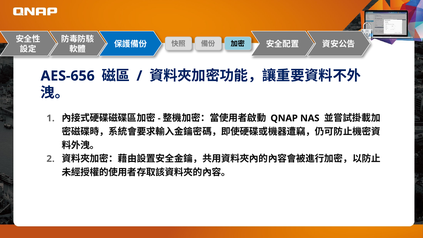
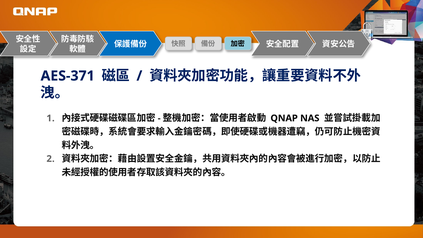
AES-656: AES-656 -> AES-371
